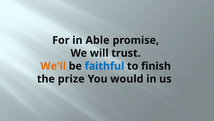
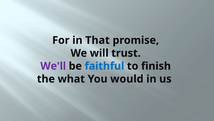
Able: Able -> That
We'll colour: orange -> purple
prize: prize -> what
